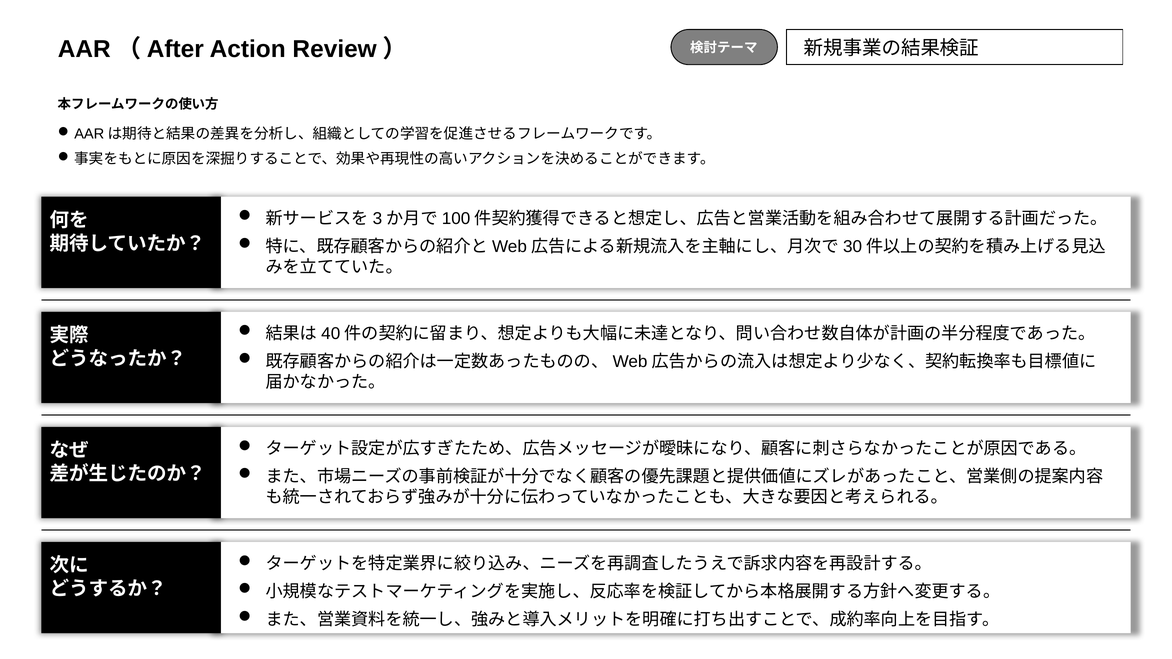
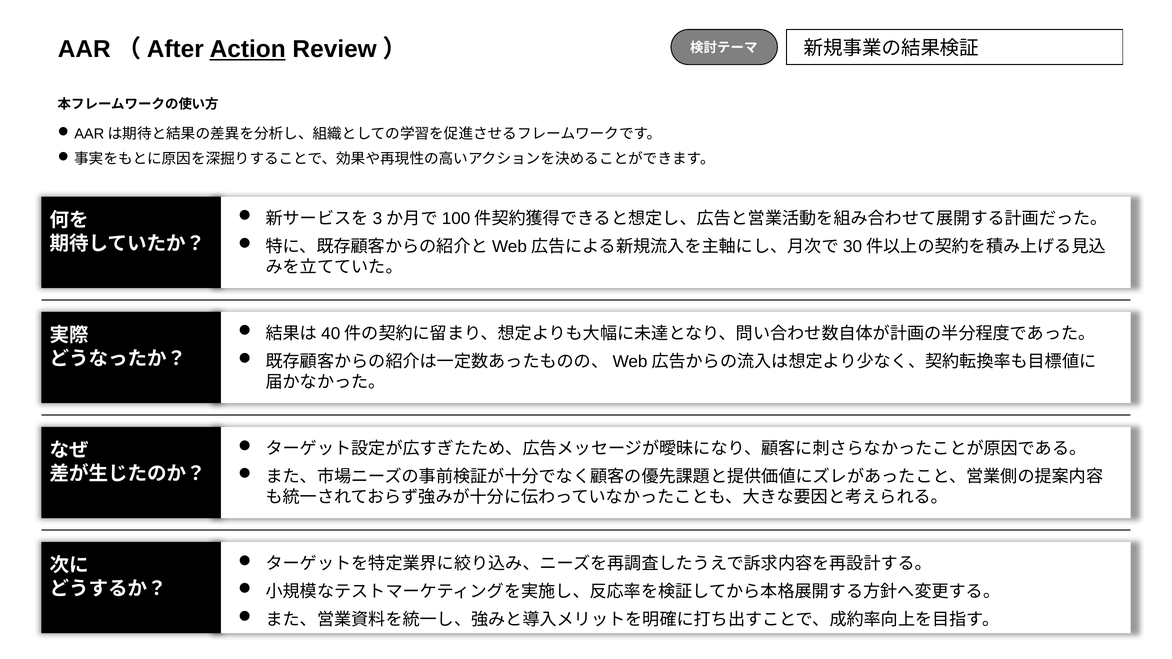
Action underline: none -> present
